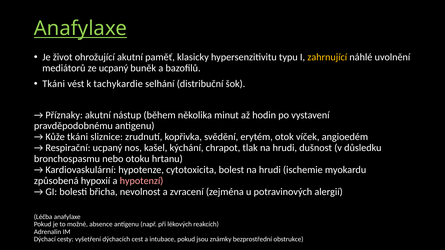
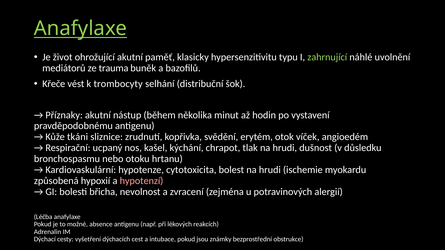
zahrnující colour: yellow -> light green
ze ucpaný: ucpaný -> trauma
Tkáni at (54, 84): Tkáni -> Křeče
tachykardie: tachykardie -> trombocyty
